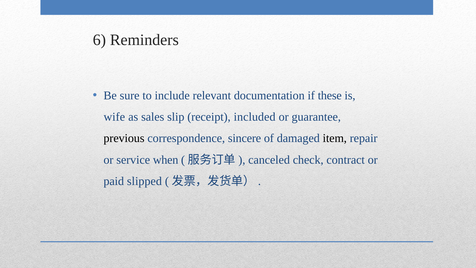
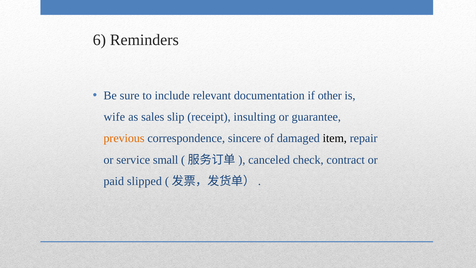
these: these -> other
included: included -> insulting
previous colour: black -> orange
when: when -> small
